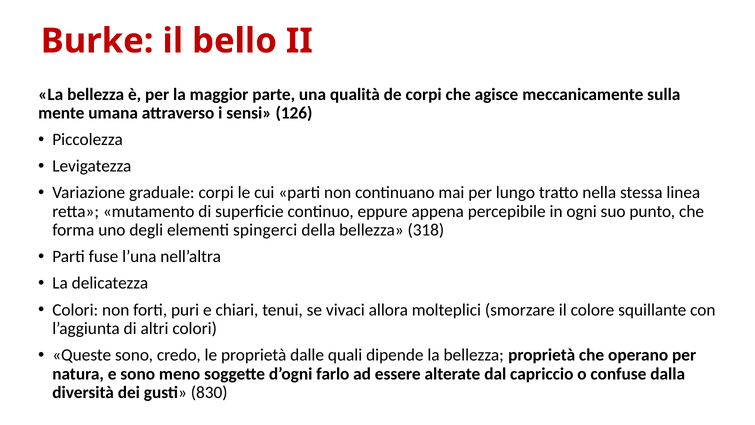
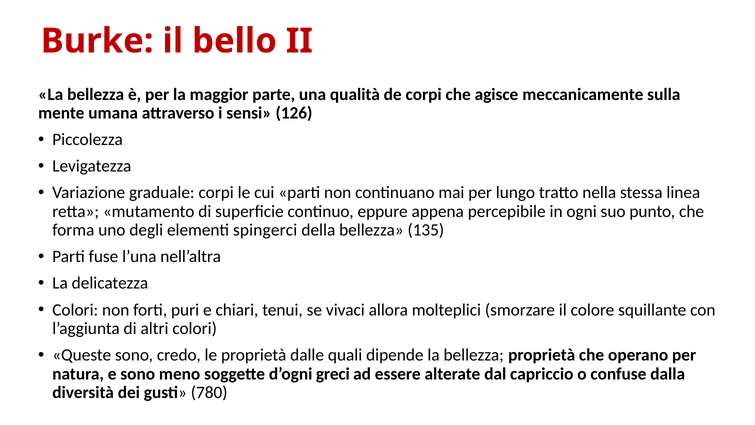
318: 318 -> 135
farlo: farlo -> greci
830: 830 -> 780
